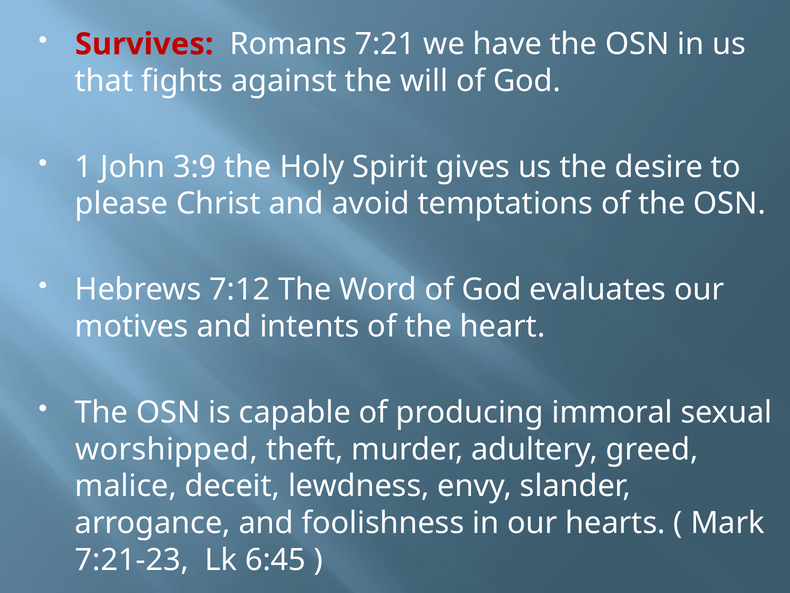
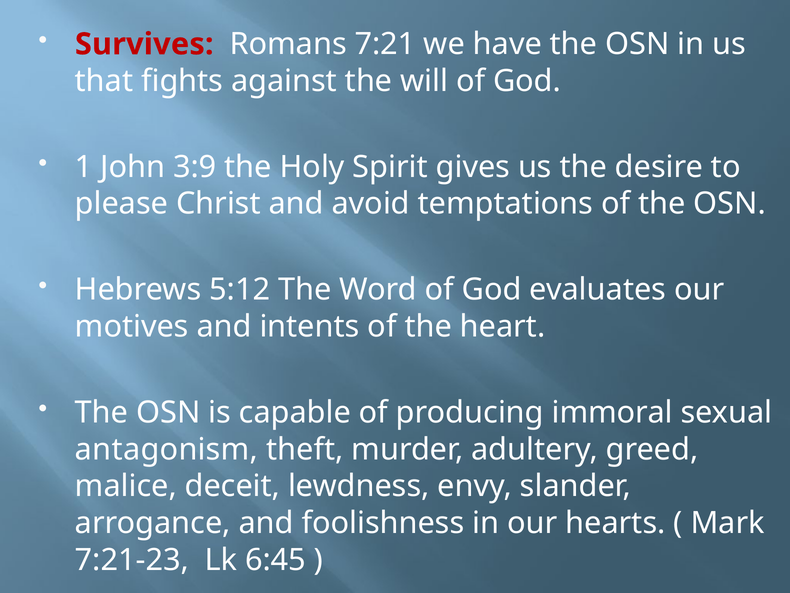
7:12: 7:12 -> 5:12
worshipped: worshipped -> antagonism
